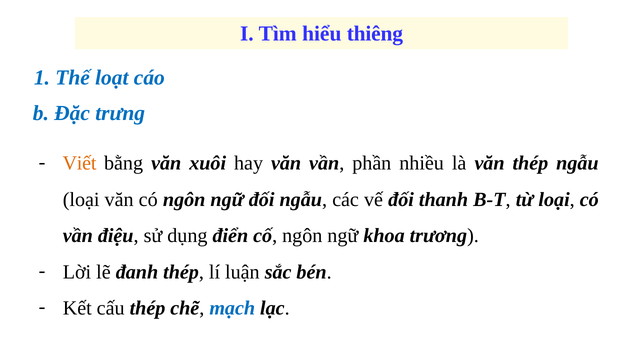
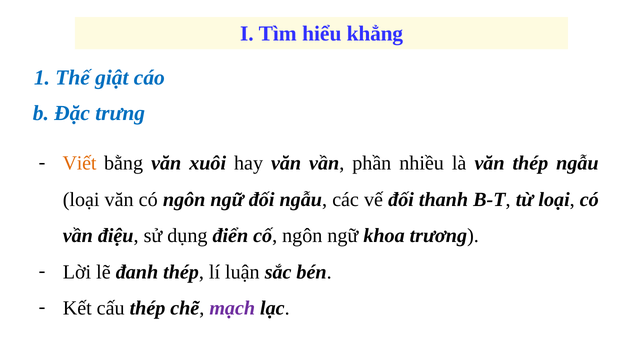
thiêng: thiêng -> khẳng
loạt: loạt -> giật
mạch colour: blue -> purple
